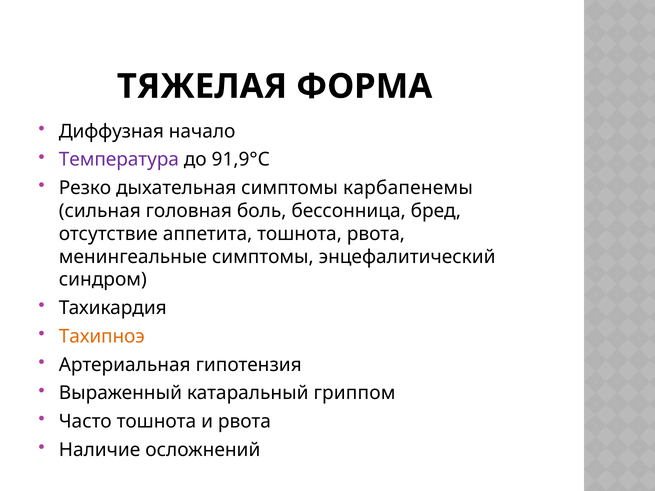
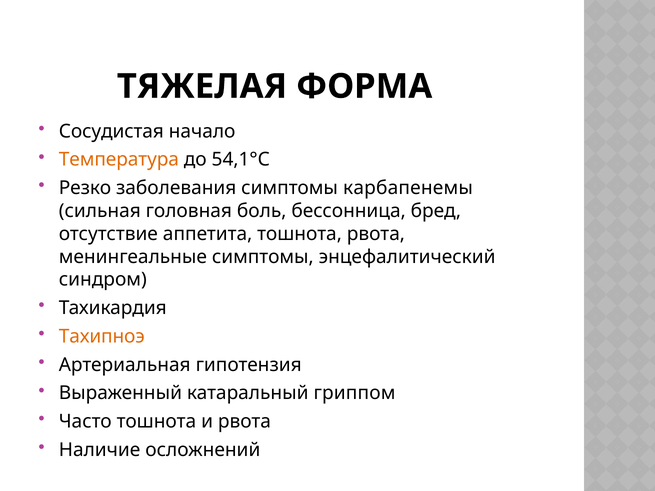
Диффузная: Диффузная -> Сосудистая
Температура colour: purple -> orange
91,9°С: 91,9°С -> 54,1°С
дыхательная: дыхательная -> заболевания
